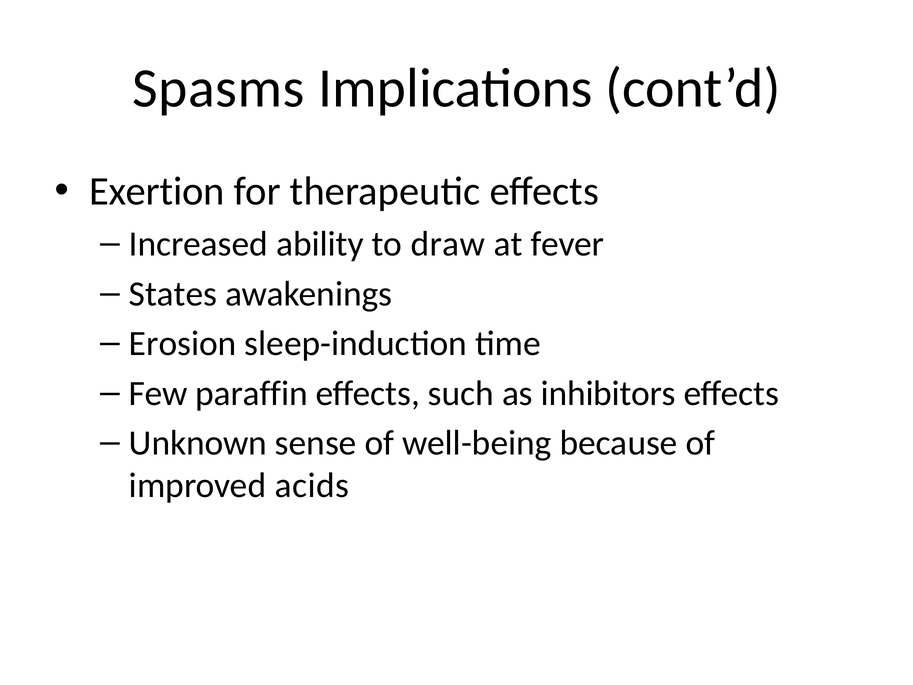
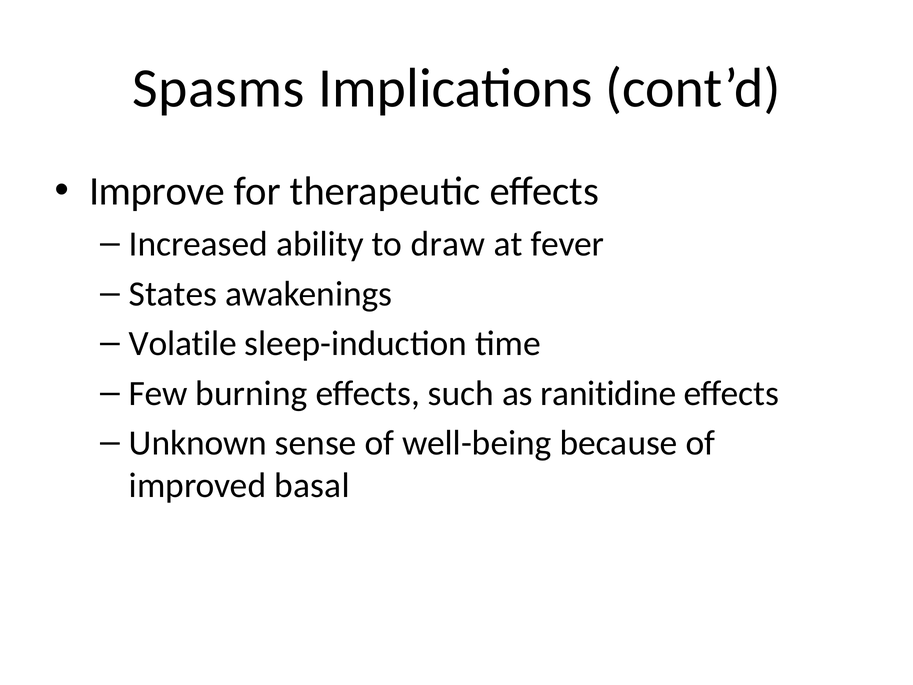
Exertion: Exertion -> Improve
Erosion: Erosion -> Volatile
paraffin: paraffin -> burning
inhibitors: inhibitors -> ranitidine
acids: acids -> basal
